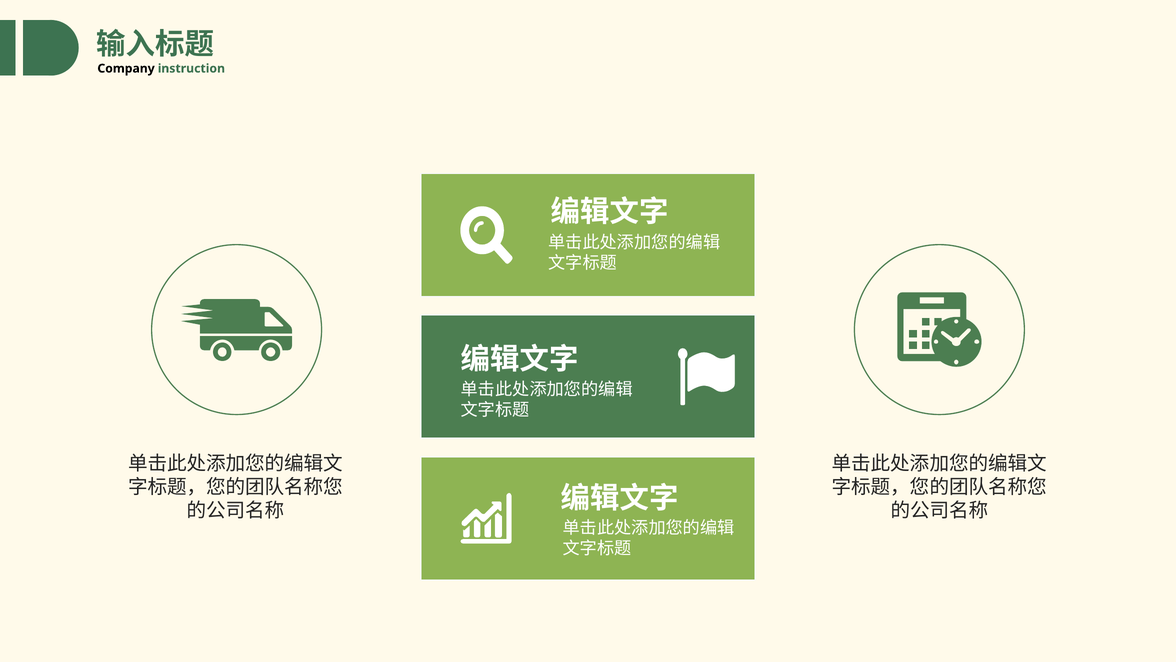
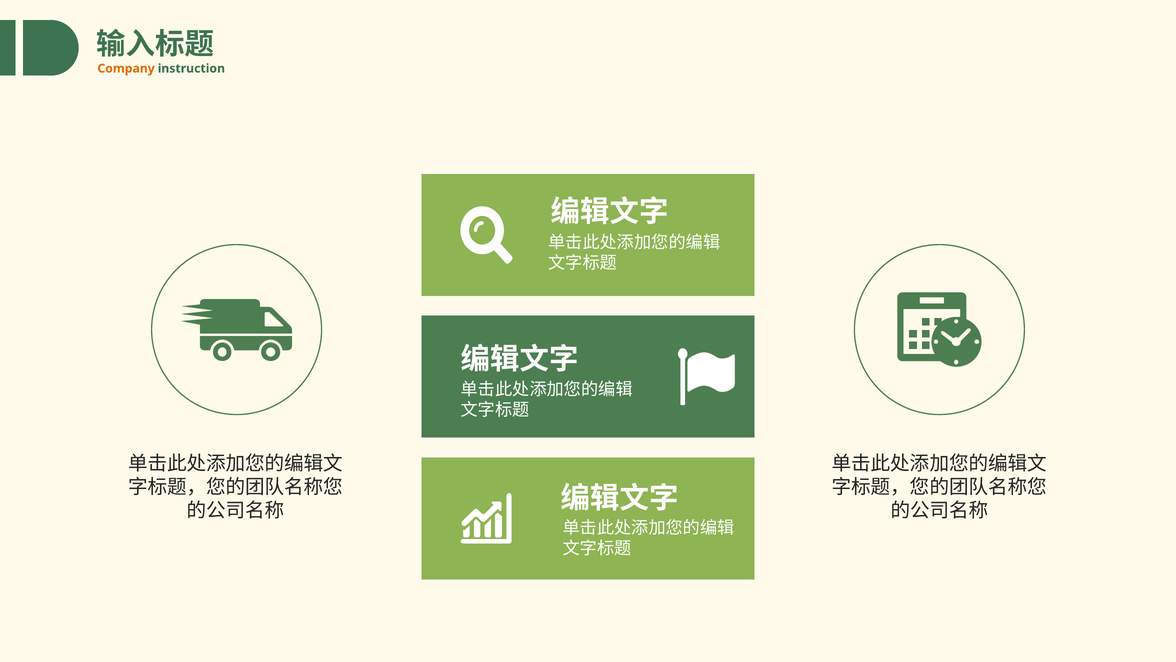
Company colour: black -> orange
